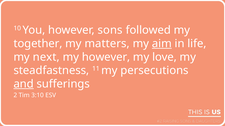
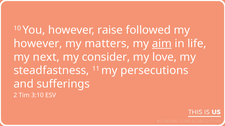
sons: sons -> raise
together at (38, 44): together -> however
my however: however -> consider
and underline: present -> none
